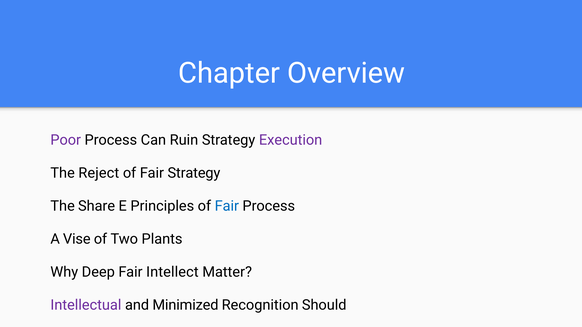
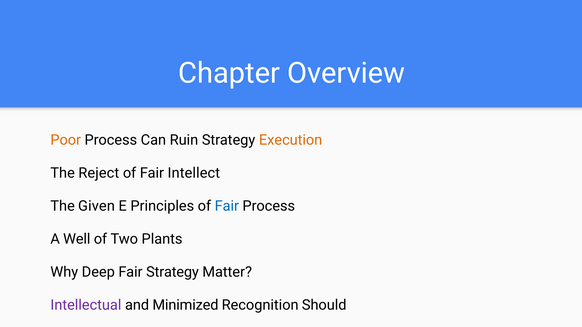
Poor colour: purple -> orange
Execution colour: purple -> orange
Fair Strategy: Strategy -> Intellect
Share: Share -> Given
Vise: Vise -> Well
Fair Intellect: Intellect -> Strategy
